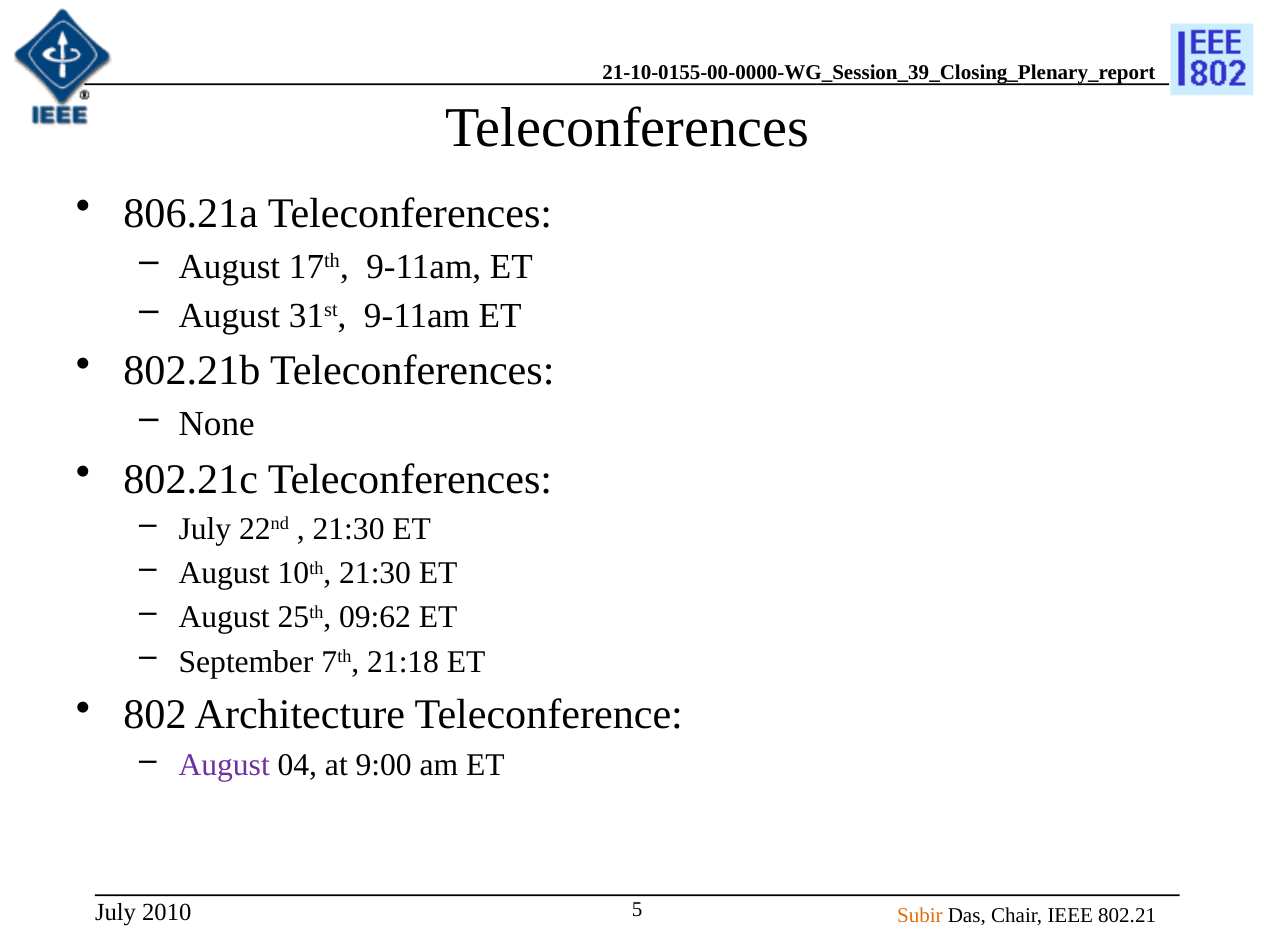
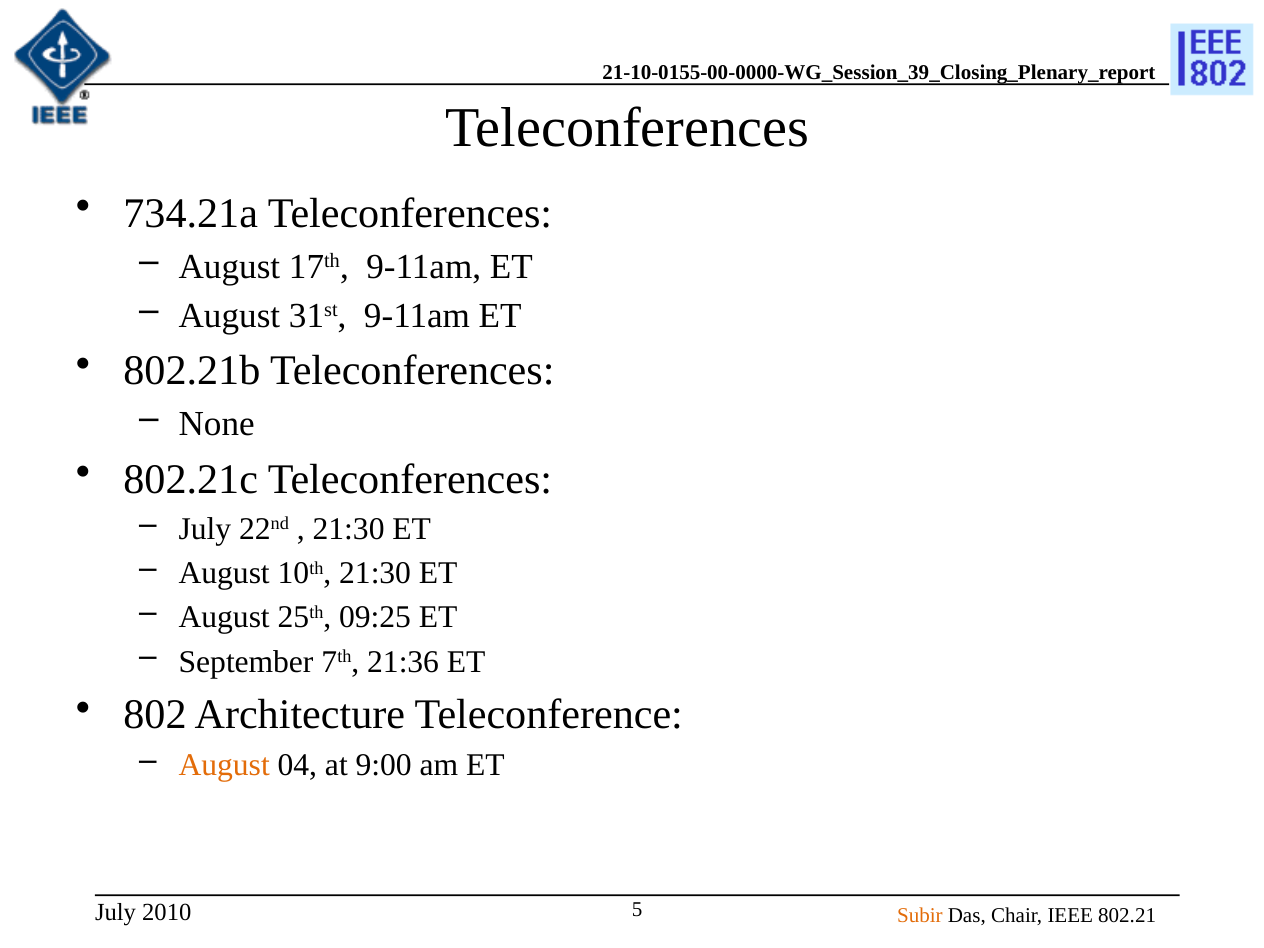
806.21a: 806.21a -> 734.21a
09:62: 09:62 -> 09:25
21:18: 21:18 -> 21:36
August at (224, 765) colour: purple -> orange
